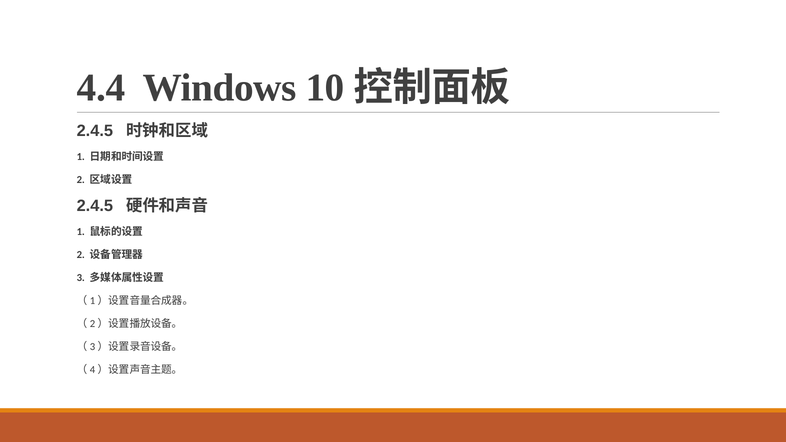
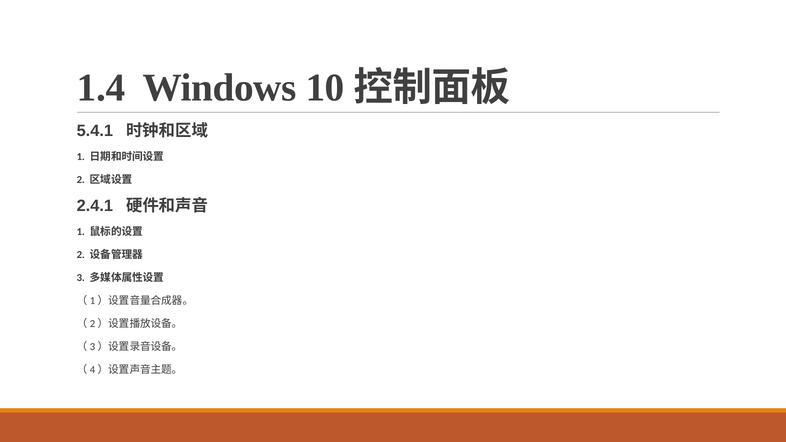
4.4: 4.4 -> 1.4
2.4.5 at (95, 131): 2.4.5 -> 5.4.1
2.4.5 at (95, 206): 2.4.5 -> 2.4.1
